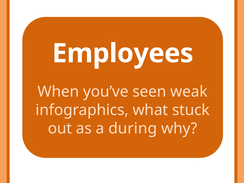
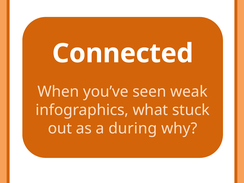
Employees: Employees -> Connected
